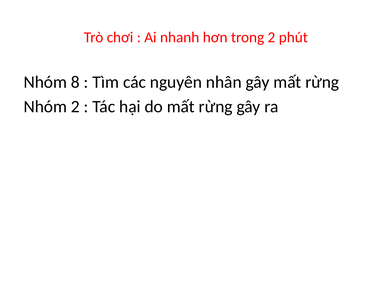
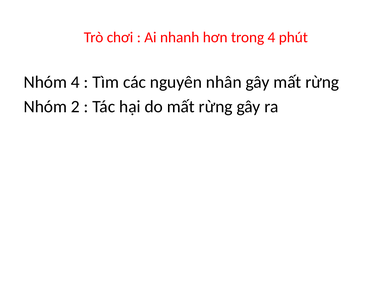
trong 2: 2 -> 4
Nhóm 8: 8 -> 4
